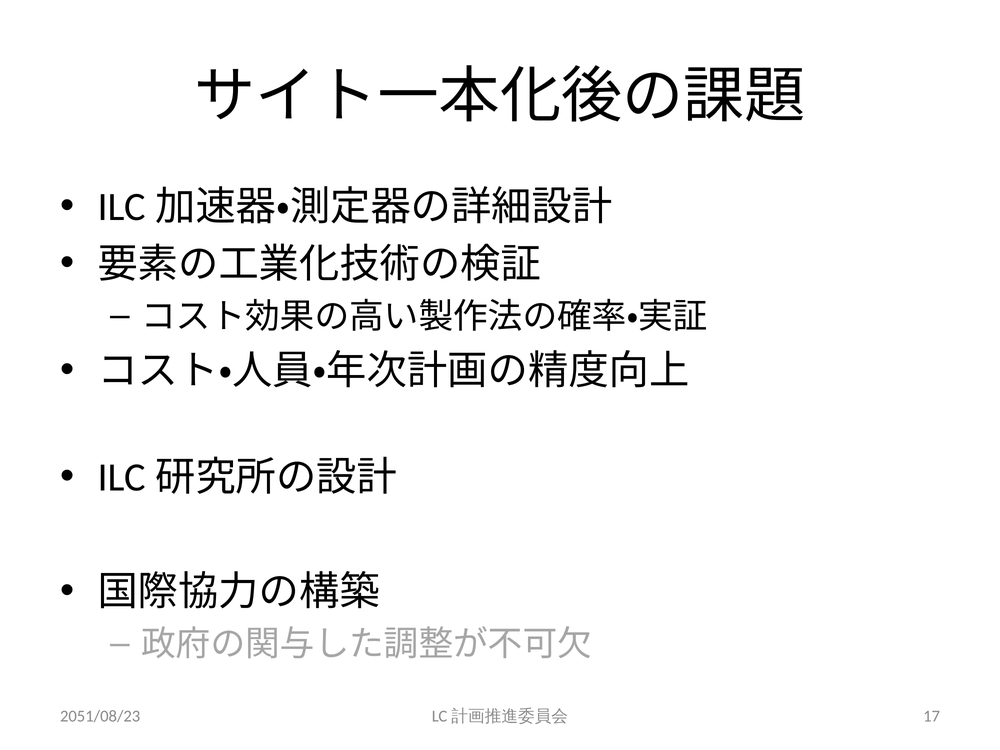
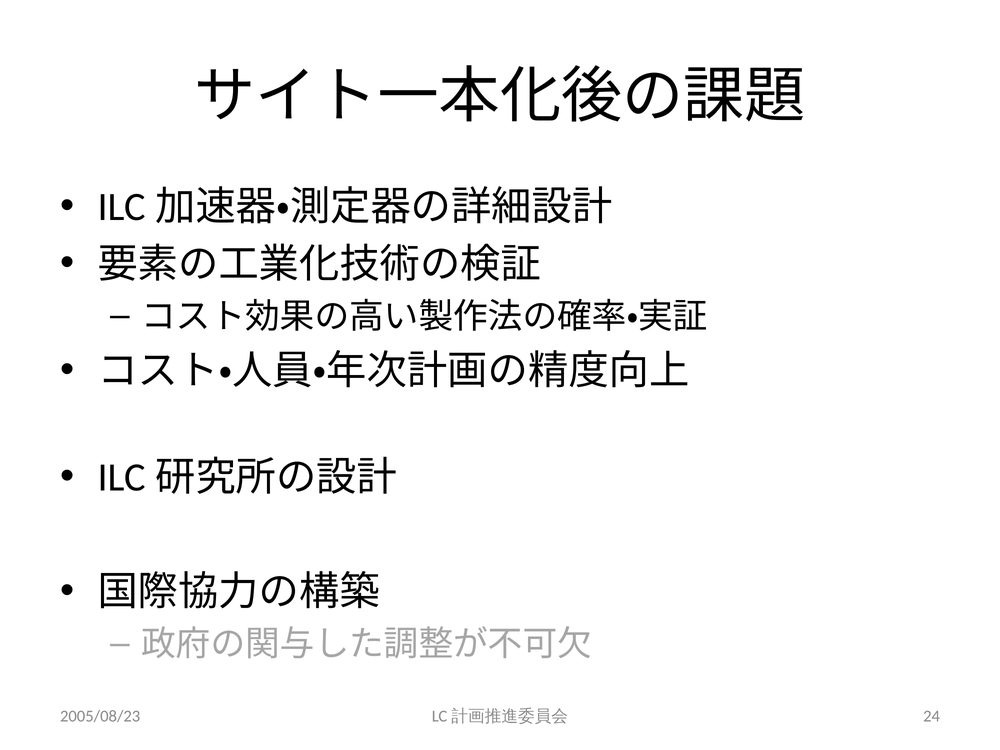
2051/08/23: 2051/08/23 -> 2005/08/23
17: 17 -> 24
